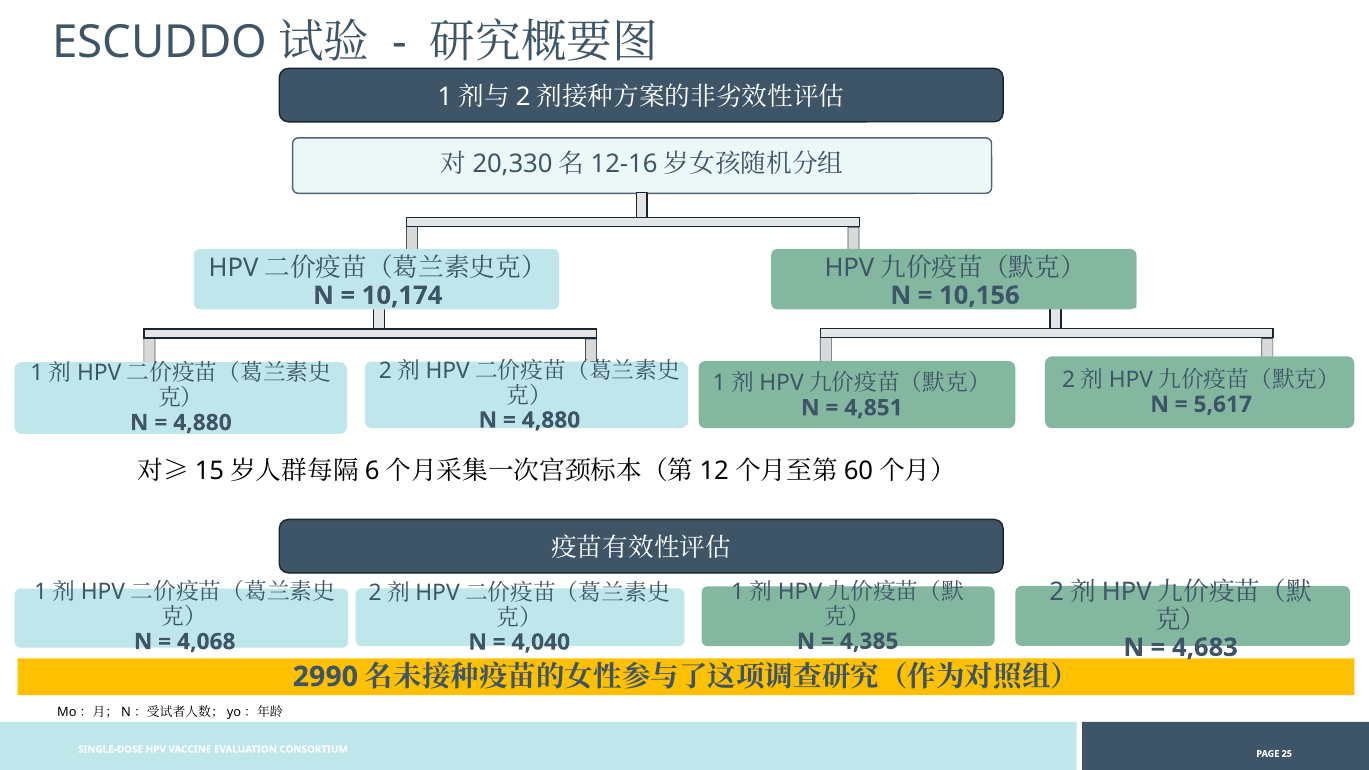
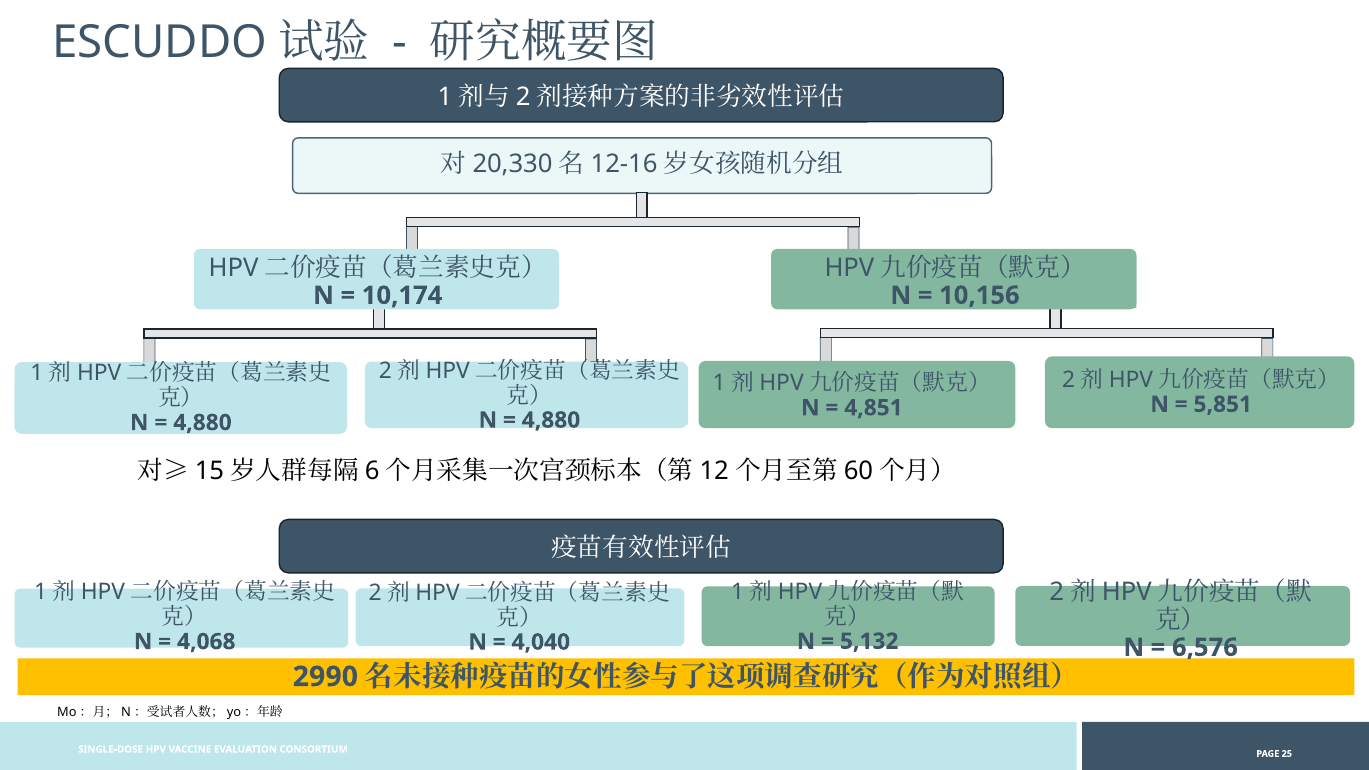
5,617: 5,617 -> 5,851
4,385: 4,385 -> 5,132
4,683: 4,683 -> 6,576
